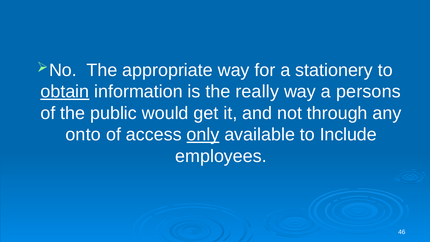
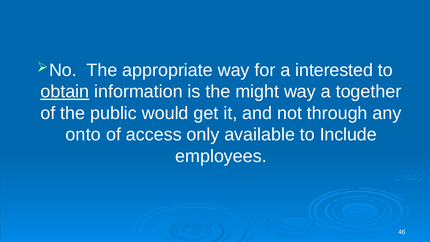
stationery: stationery -> interested
really: really -> might
persons: persons -> together
only underline: present -> none
